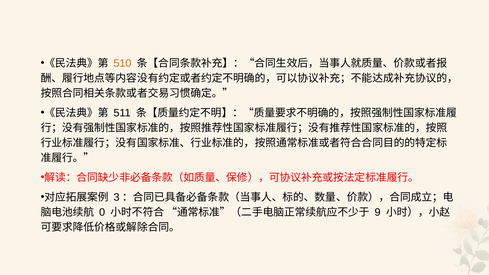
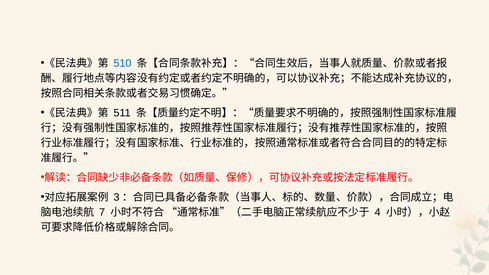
510 colour: orange -> blue
0: 0 -> 7
9: 9 -> 4
